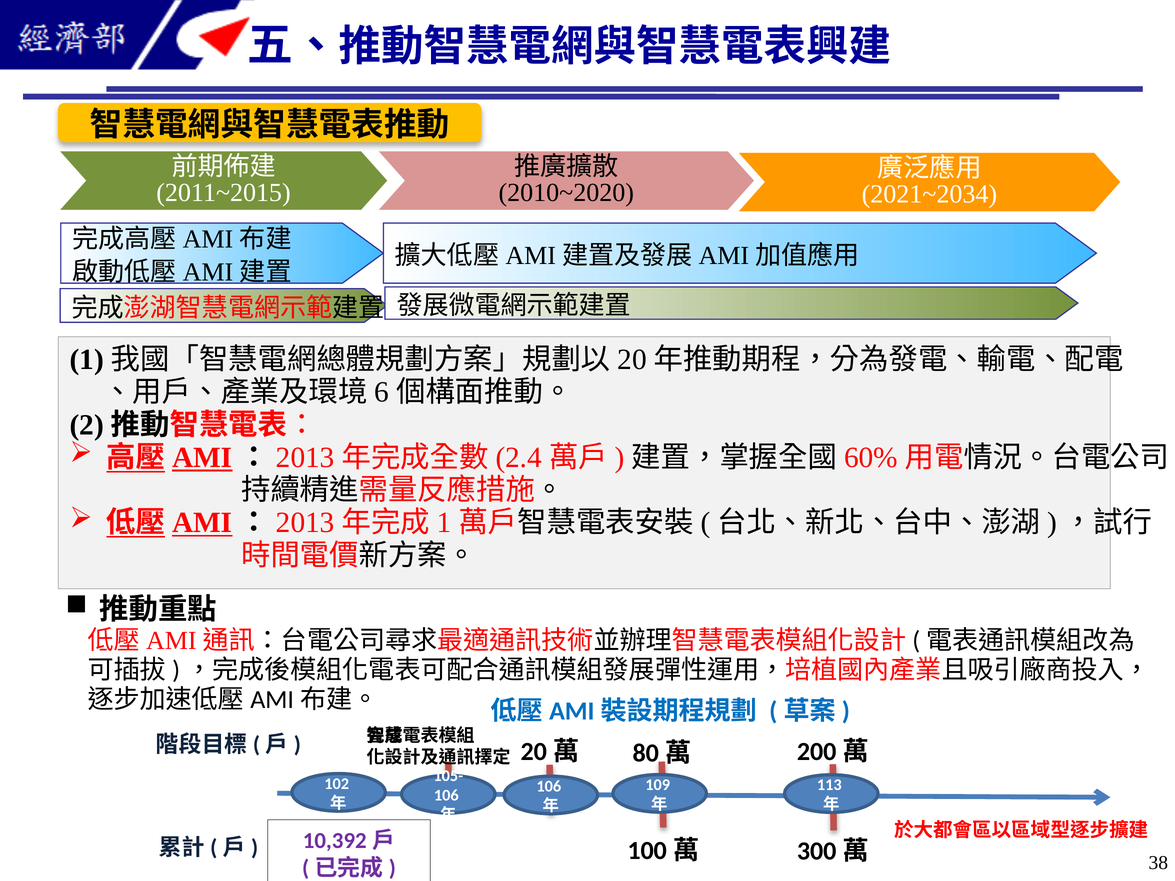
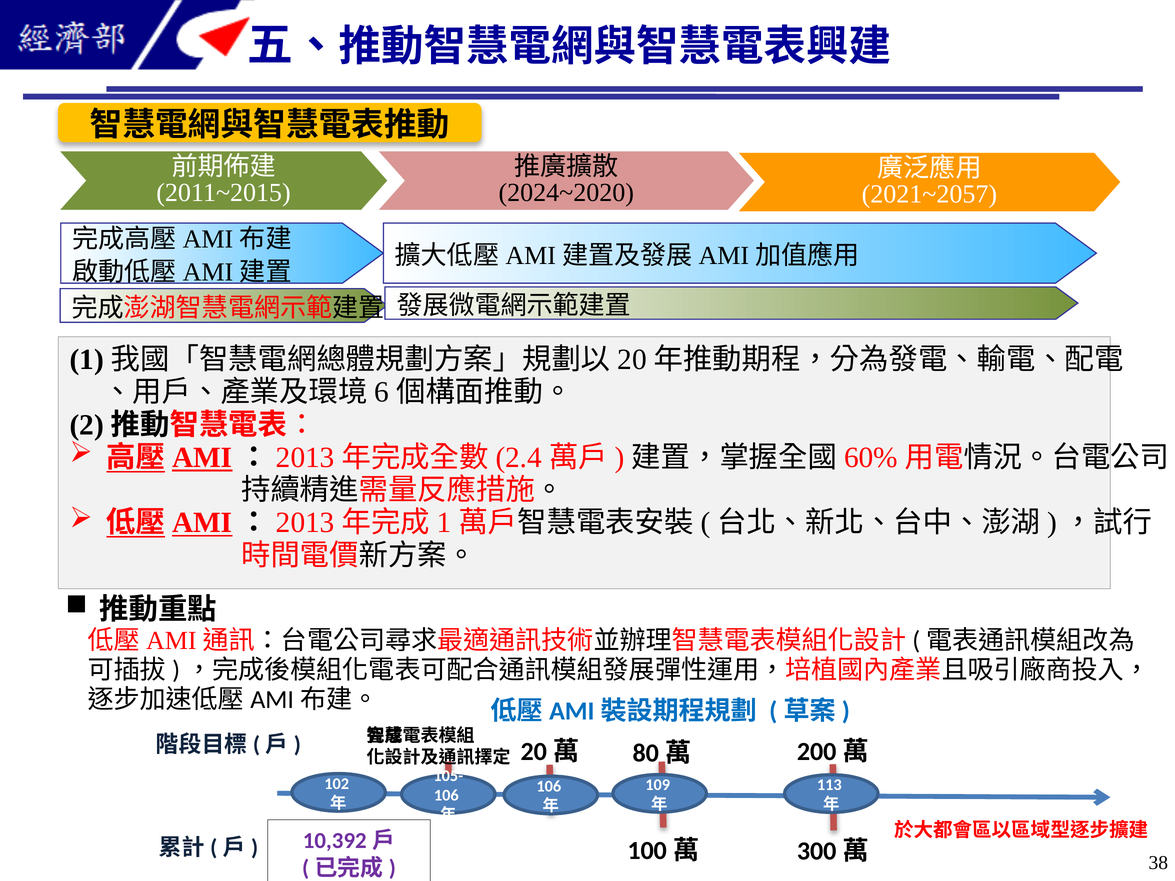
2010~2020: 2010~2020 -> 2024~2020
2021~2034: 2021~2034 -> 2021~2057
